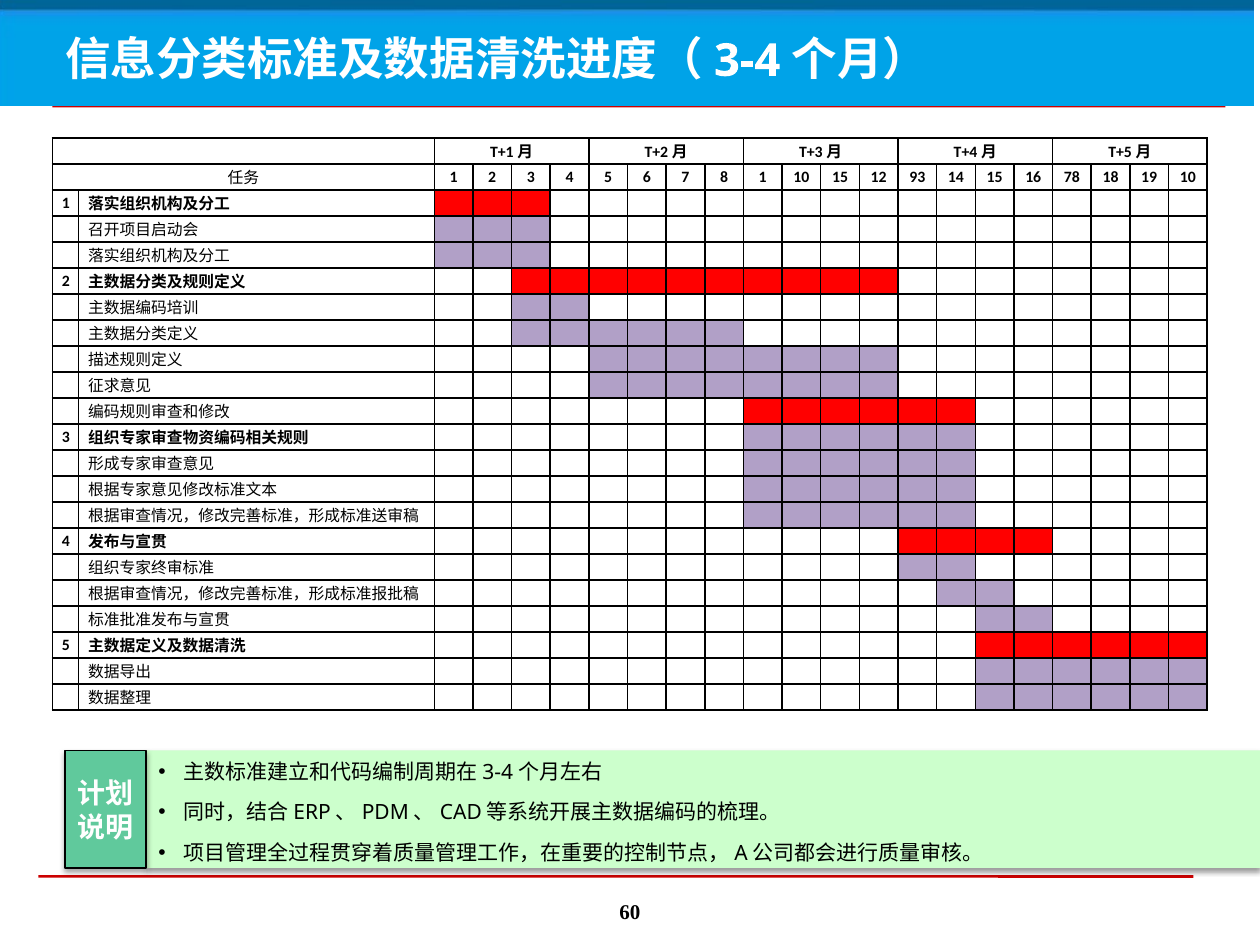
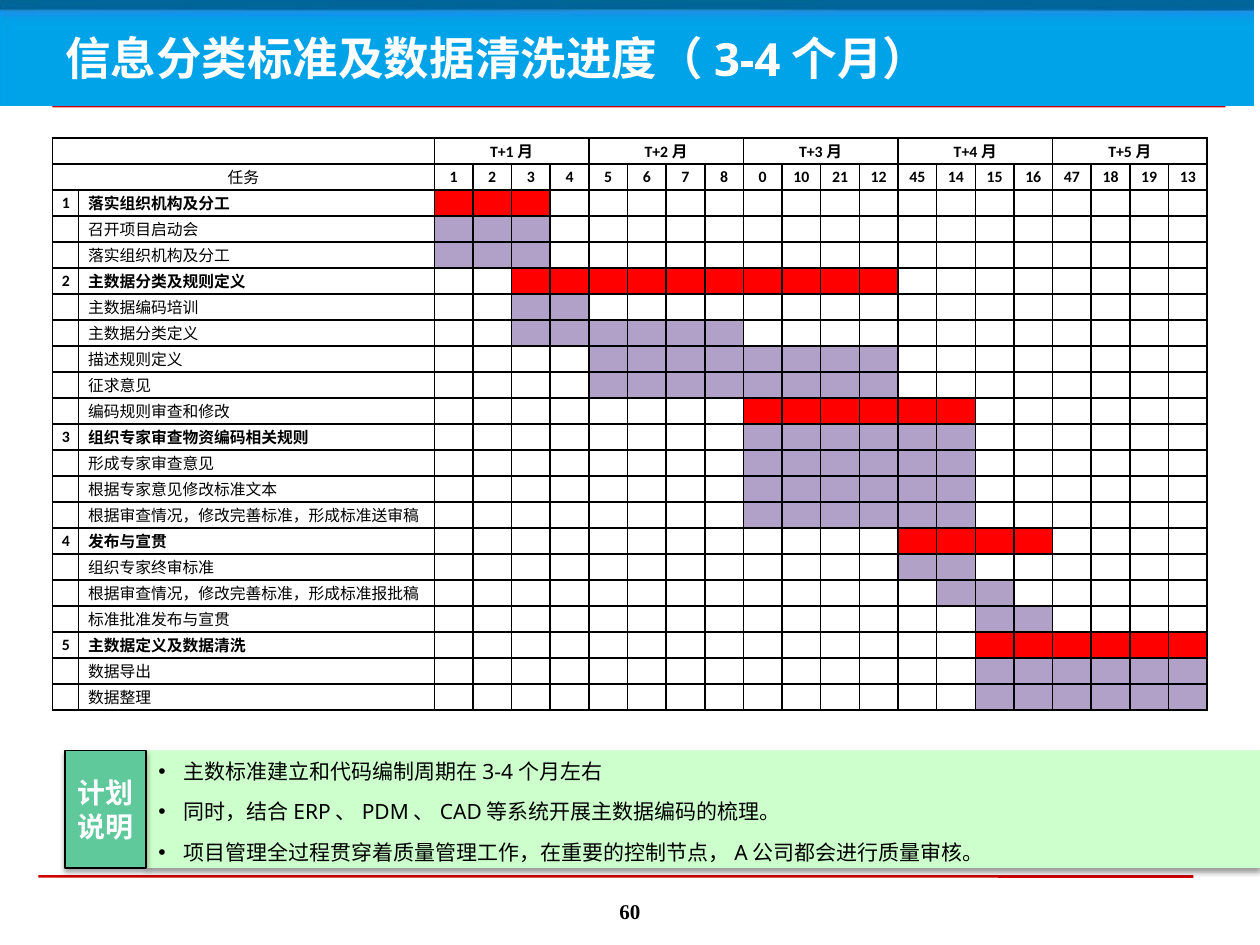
8 1: 1 -> 0
10 15: 15 -> 21
93: 93 -> 45
78: 78 -> 47
19 10: 10 -> 13
